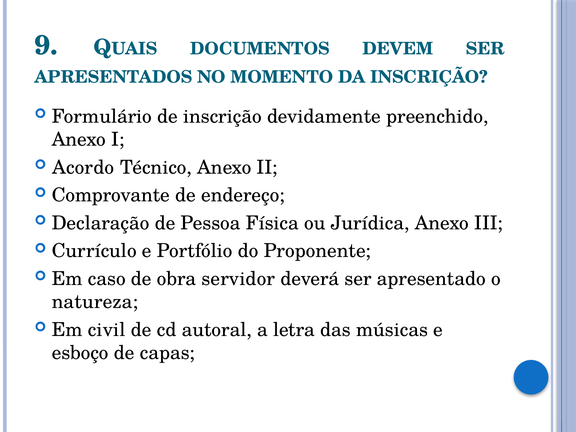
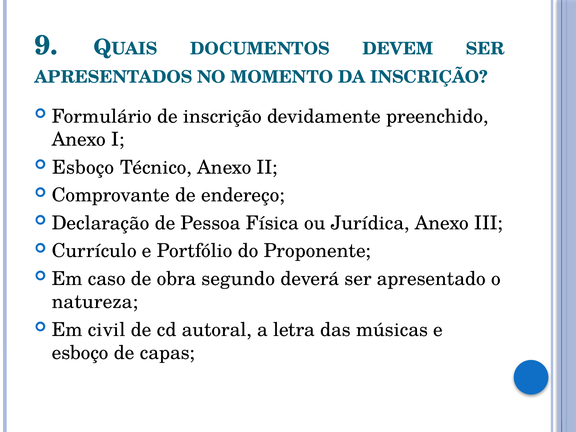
Acordo at (83, 167): Acordo -> Esboço
servidor: servidor -> segundo
